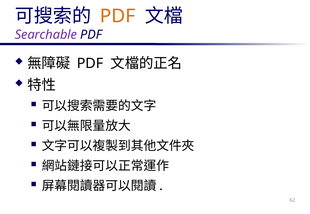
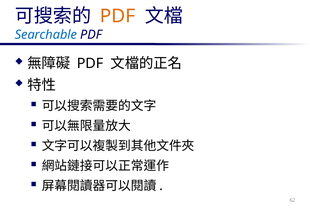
Searchable colour: purple -> blue
